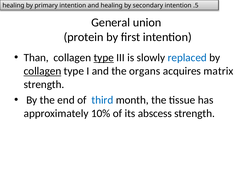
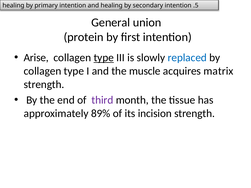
Than: Than -> Arise
collagen at (42, 71) underline: present -> none
organs: organs -> muscle
third colour: blue -> purple
10%: 10% -> 89%
abscess: abscess -> incision
